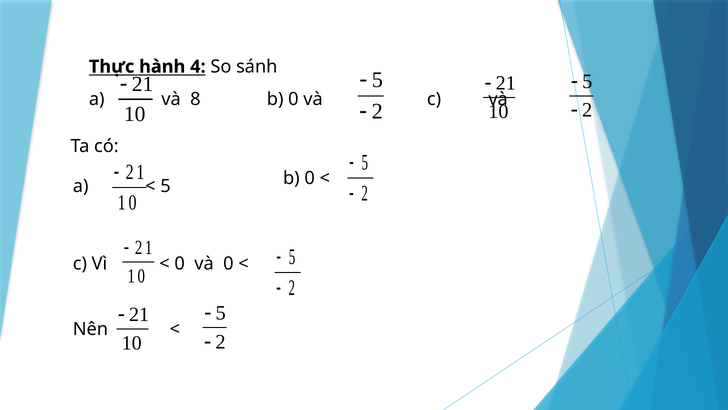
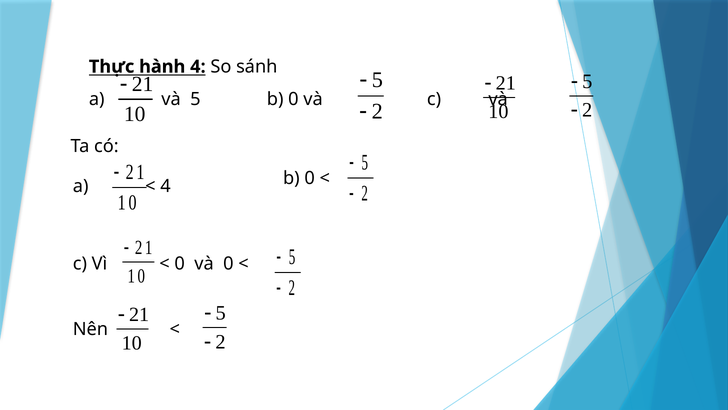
và 8: 8 -> 5
5 at (165, 186): 5 -> 4
